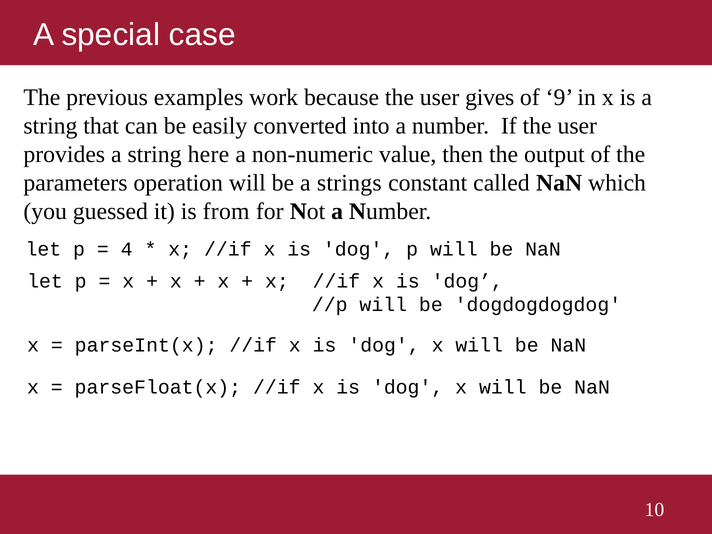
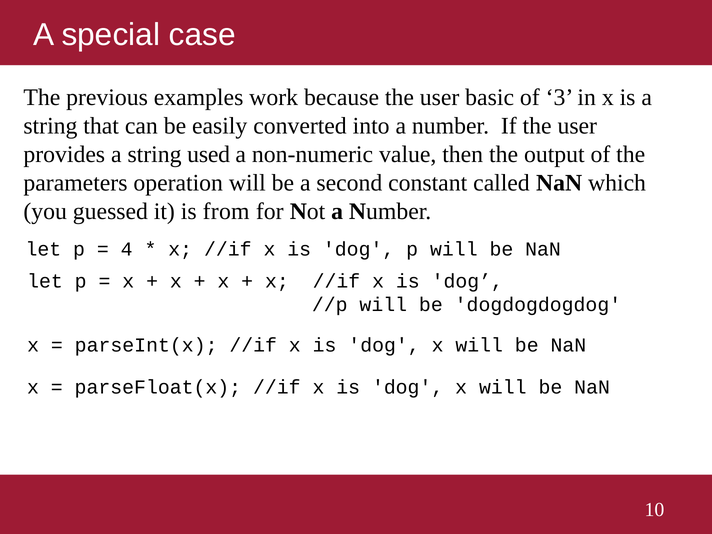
gives: gives -> basic
9: 9 -> 3
here: here -> used
strings: strings -> second
